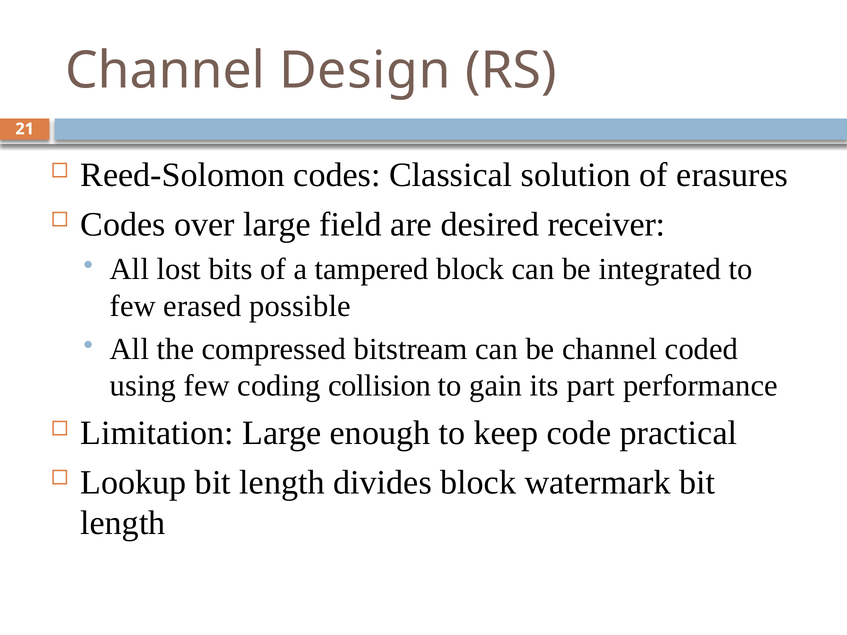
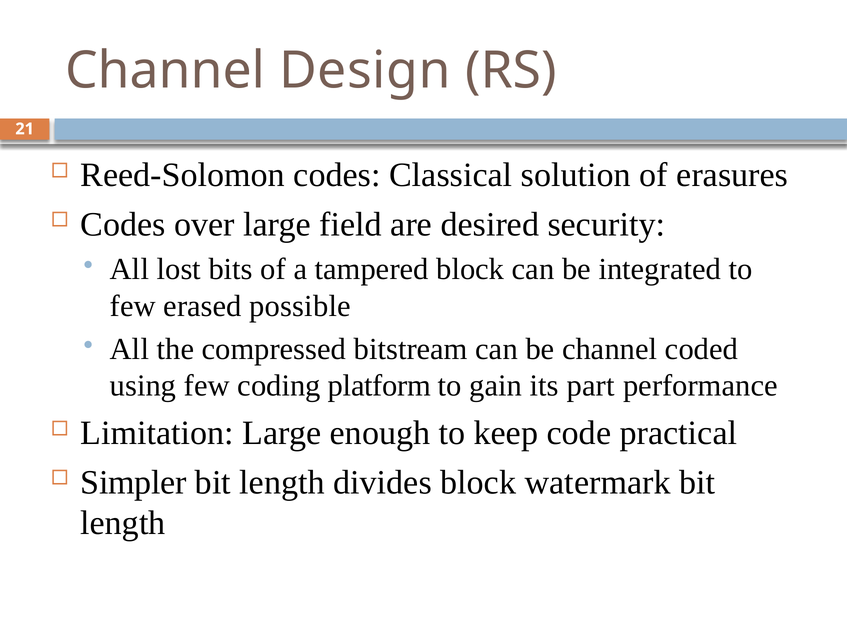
receiver: receiver -> security
collision: collision -> platform
Lookup: Lookup -> Simpler
